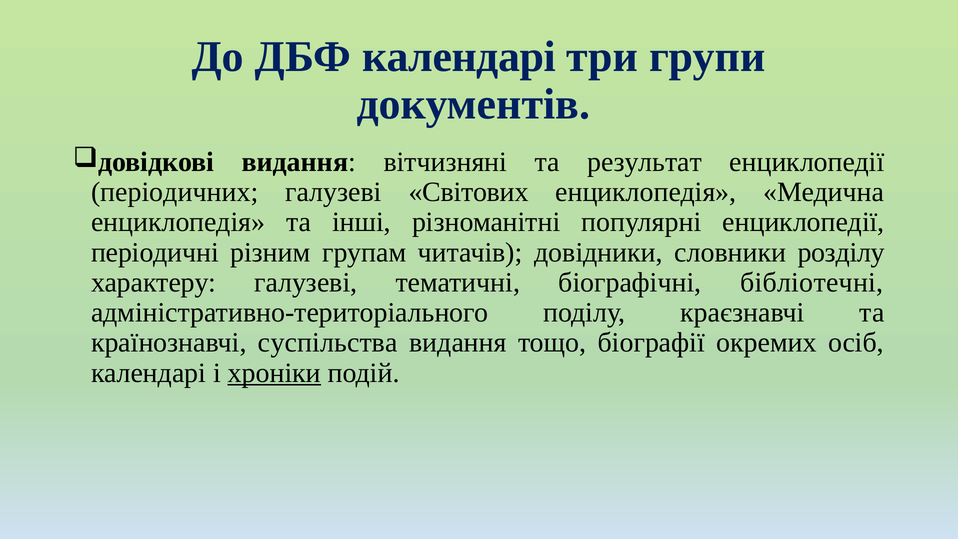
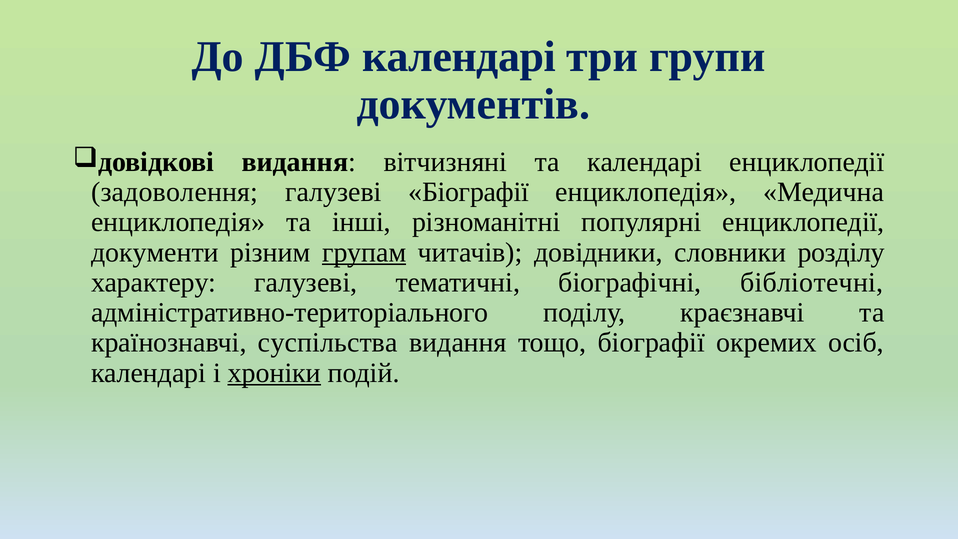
та результат: результат -> календарі
періодичних: періодичних -> задоволення
галузеві Світових: Світових -> Біографії
періодичні: періодичні -> документи
групам underline: none -> present
